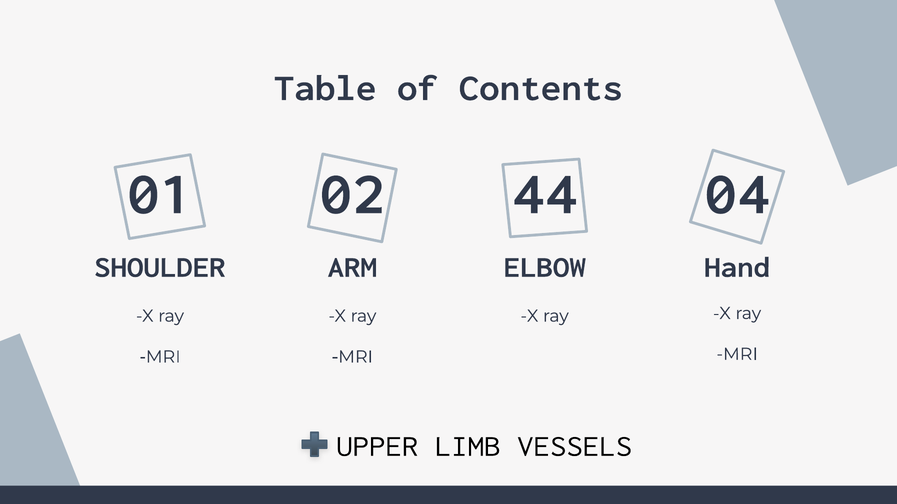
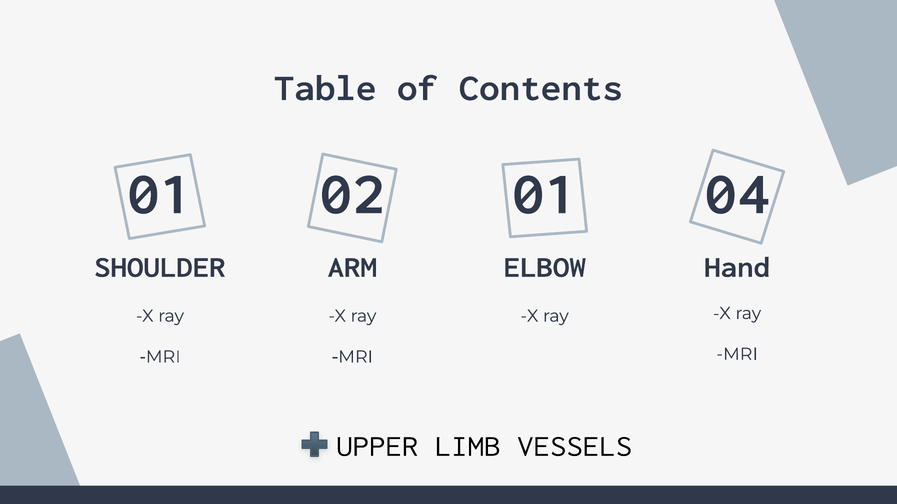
02 44: 44 -> 01
